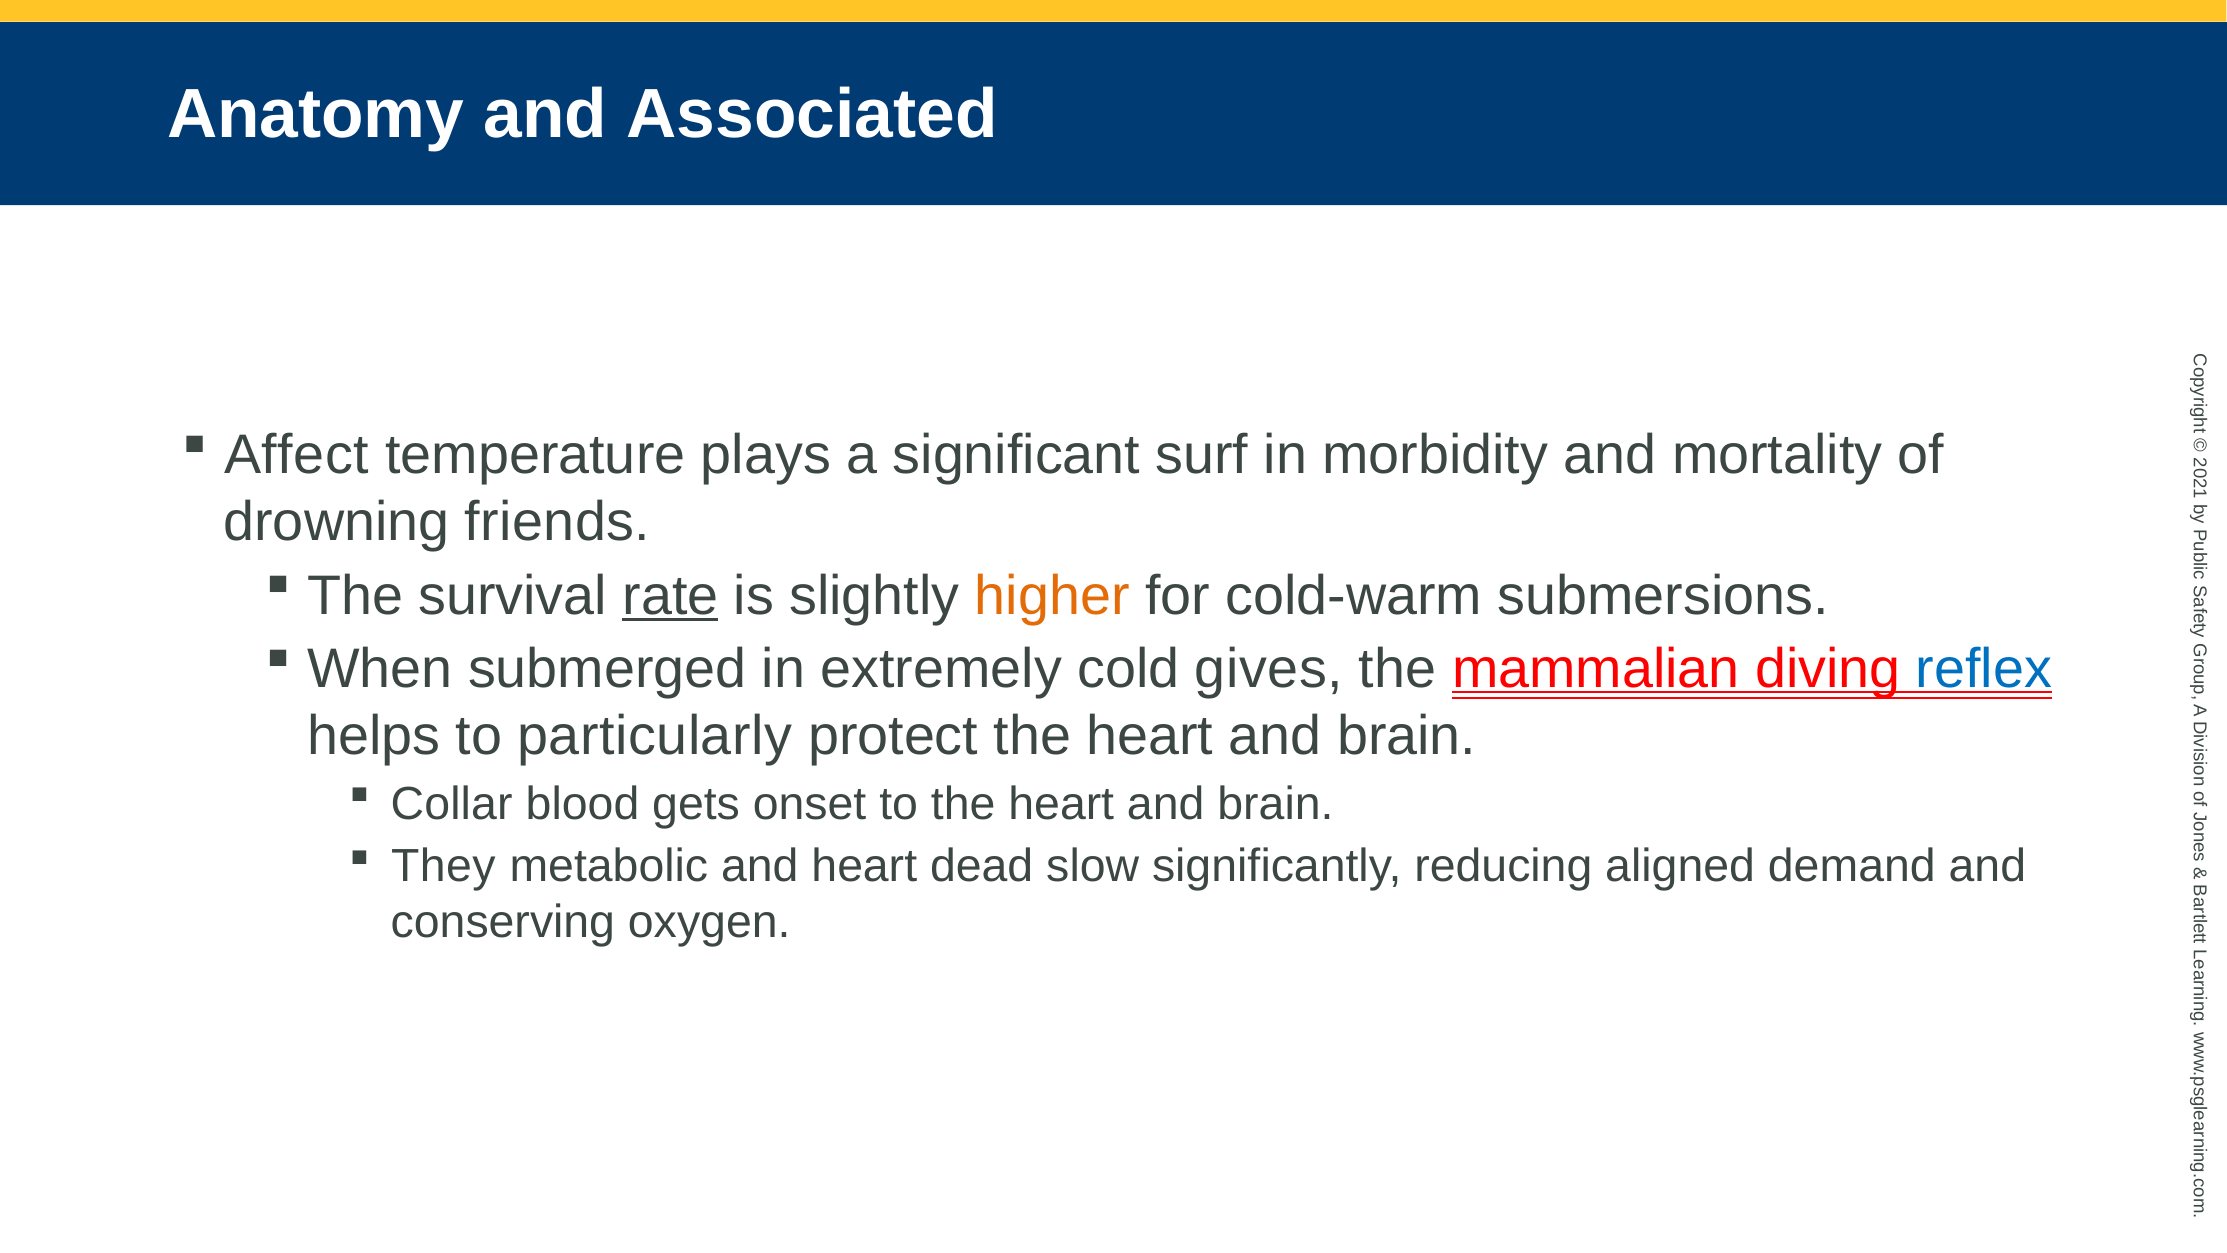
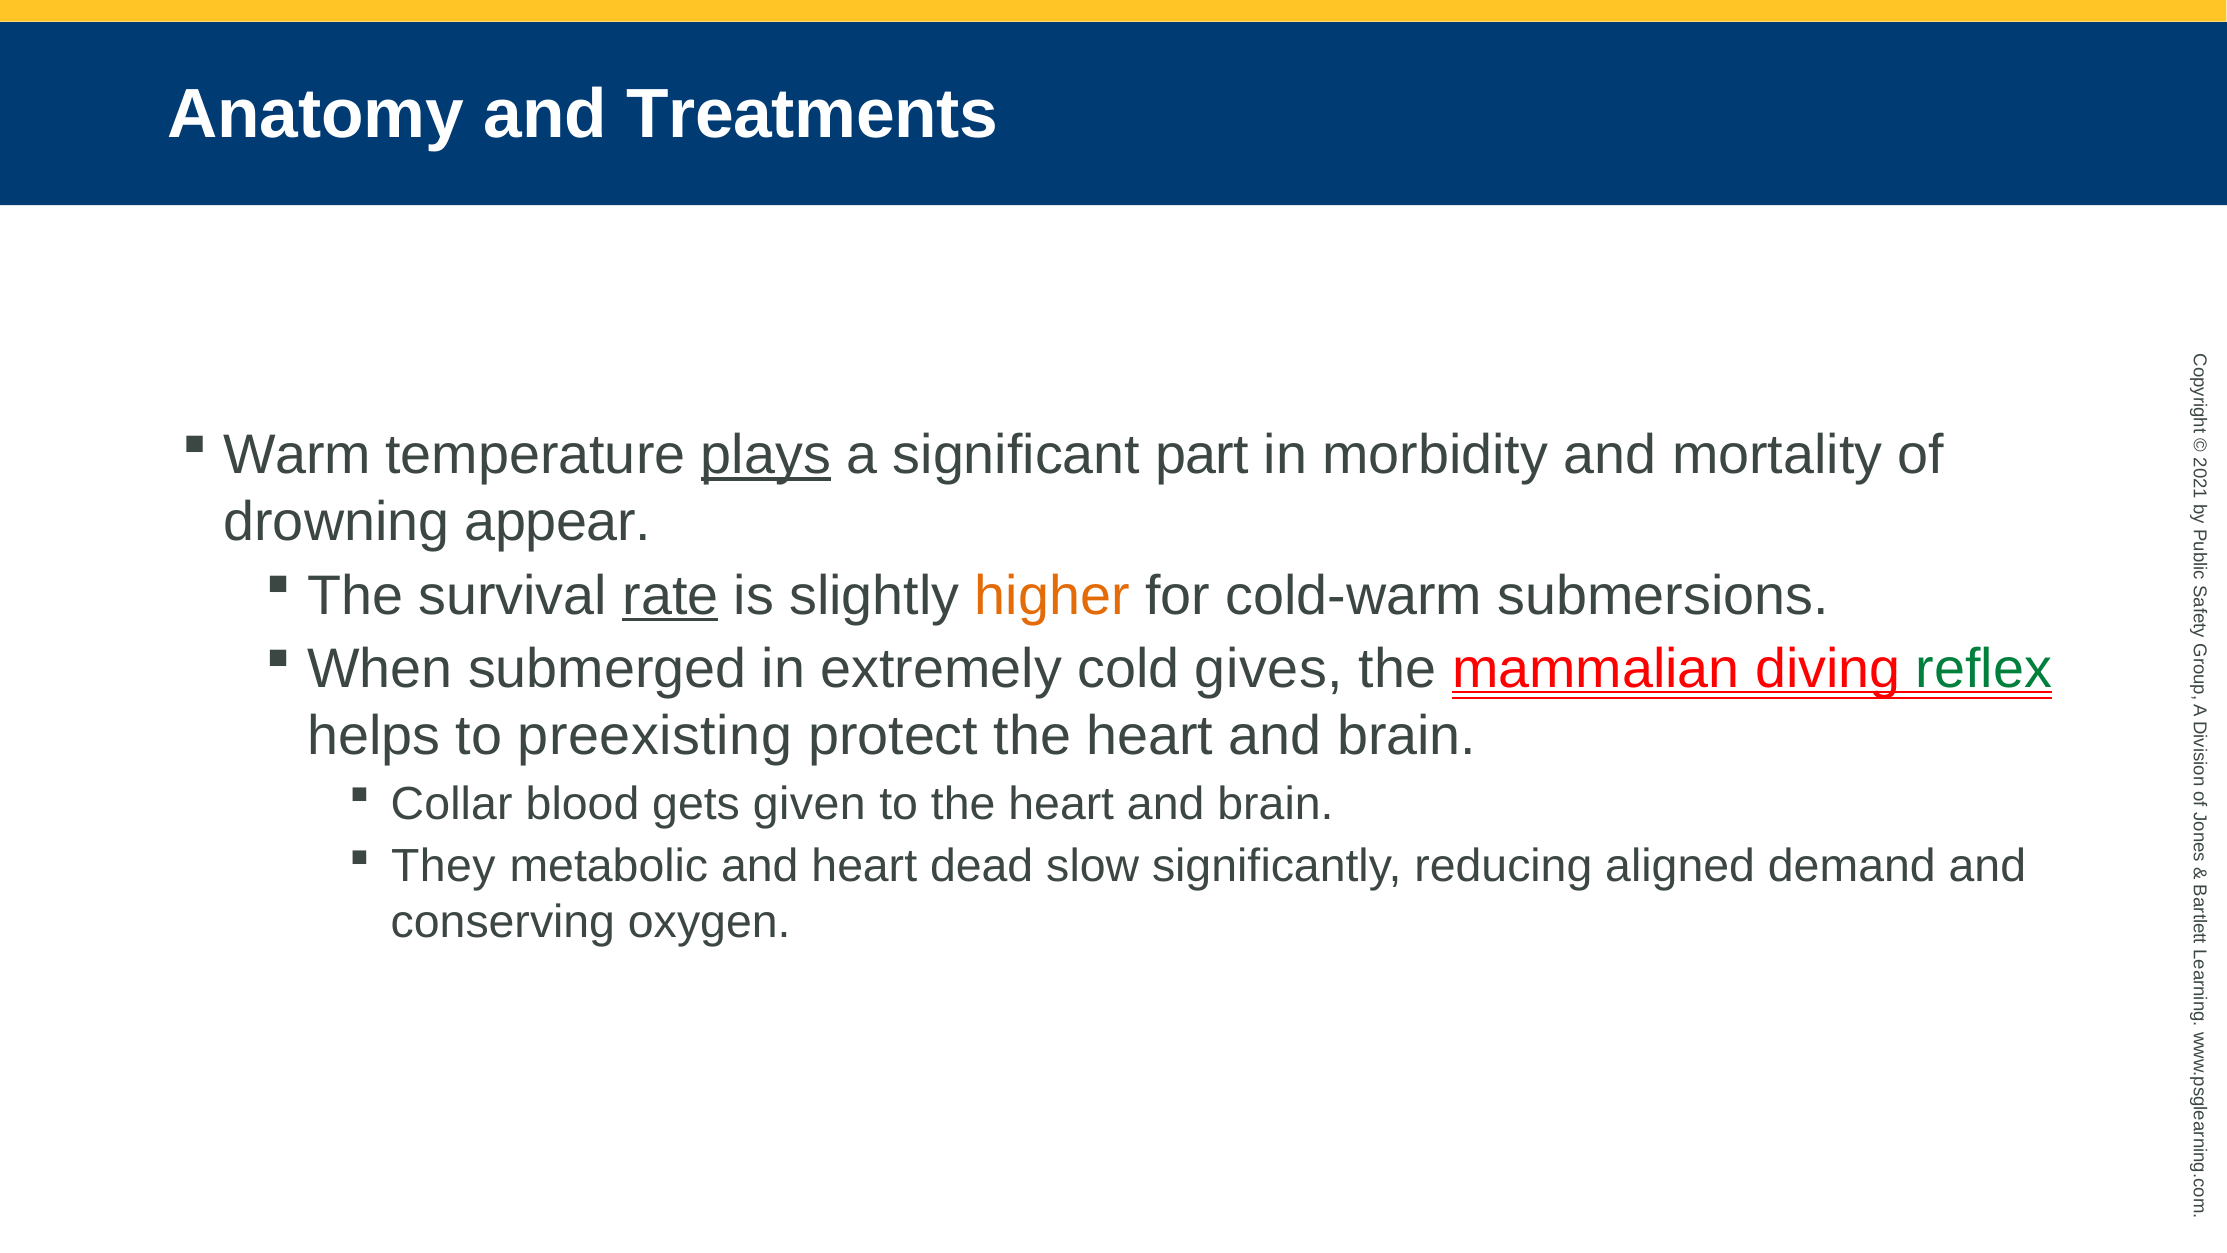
Associated: Associated -> Treatments
Affect: Affect -> Warm
plays underline: none -> present
surf: surf -> part
friends: friends -> appear
reflex colour: blue -> green
particularly: particularly -> preexisting
onset: onset -> given
